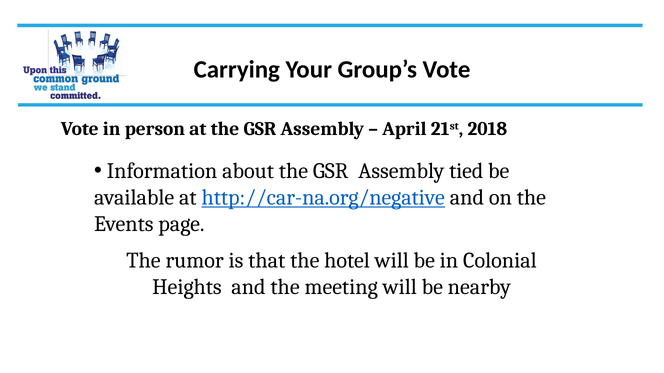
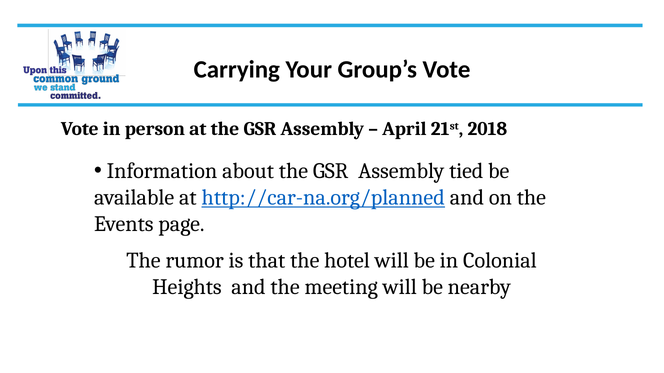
http://car-na.org/negative: http://car-na.org/negative -> http://car-na.org/planned
